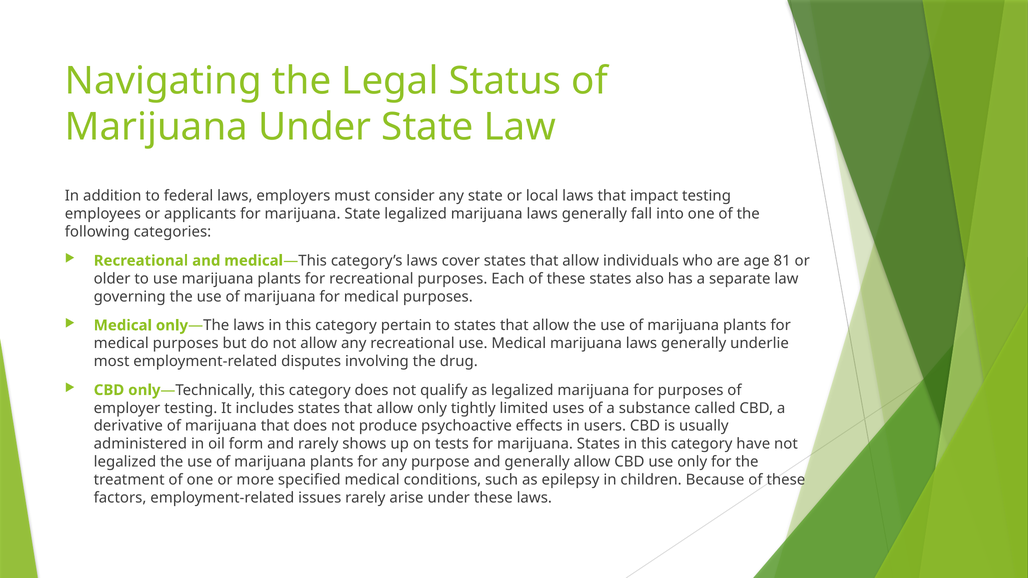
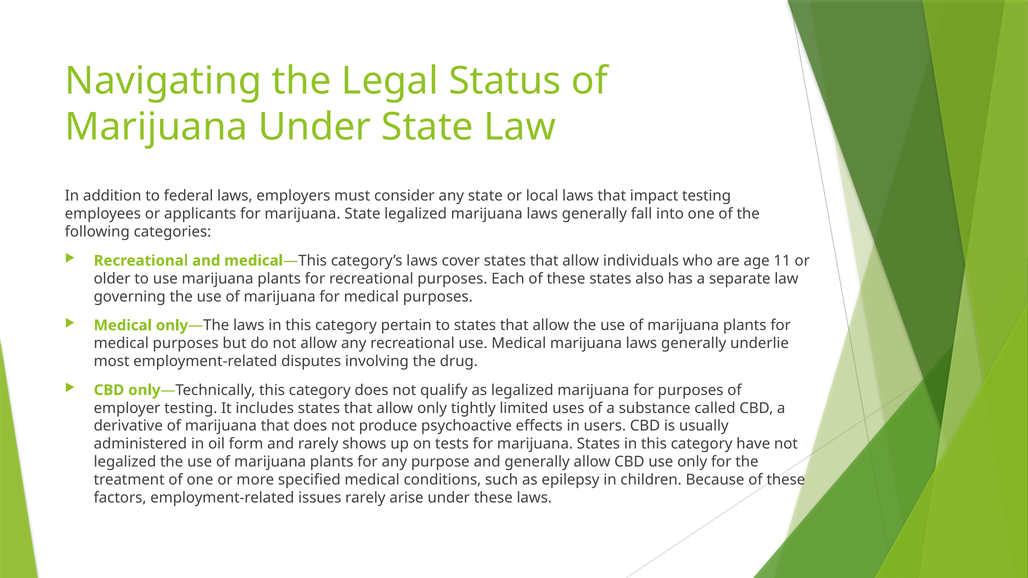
81: 81 -> 11
